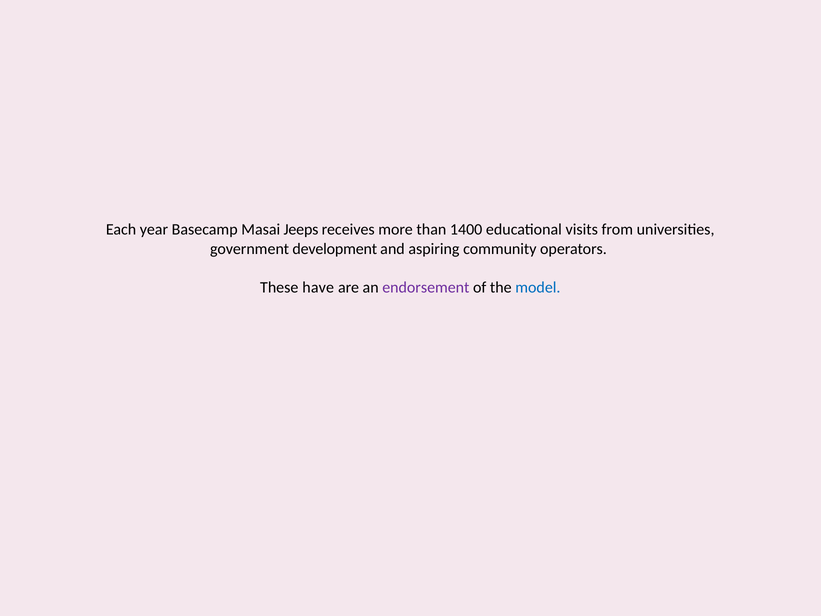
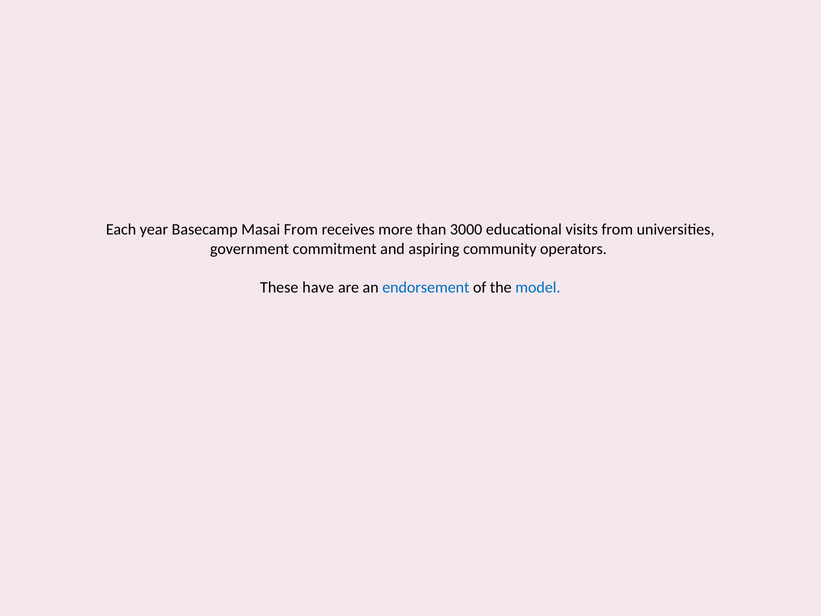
Masai Jeeps: Jeeps -> From
1400: 1400 -> 3000
development: development -> commitment
endorsement colour: purple -> blue
